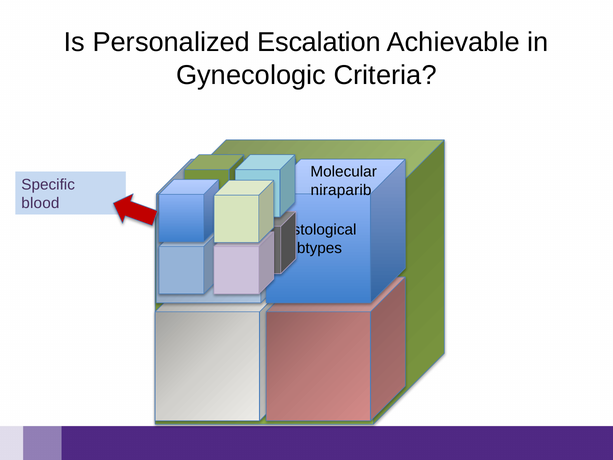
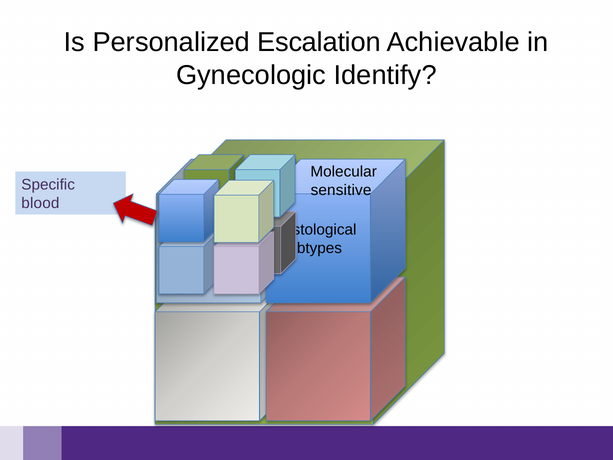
Criteria: Criteria -> Identify
niraparib: niraparib -> sensitive
